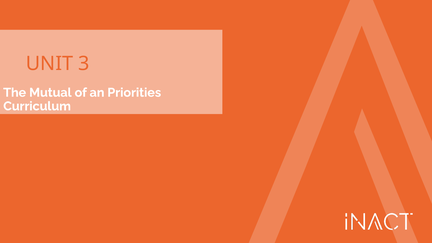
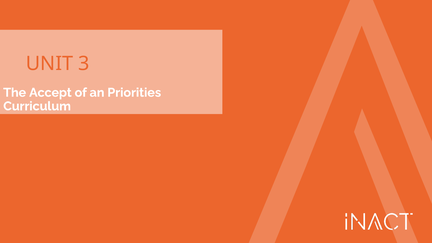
Mutual: Mutual -> Accept
